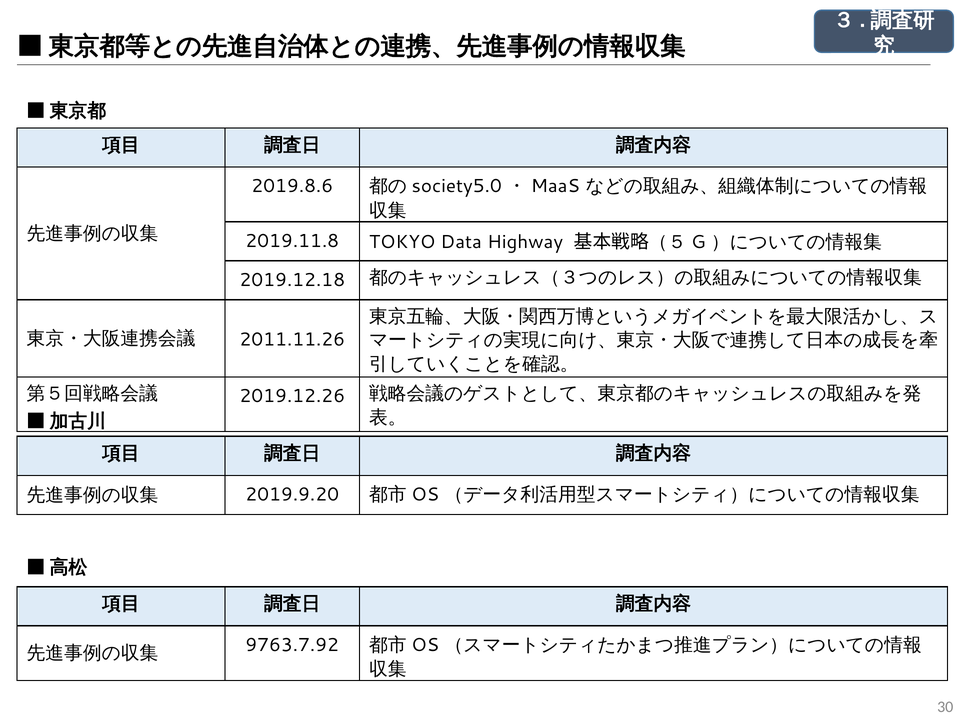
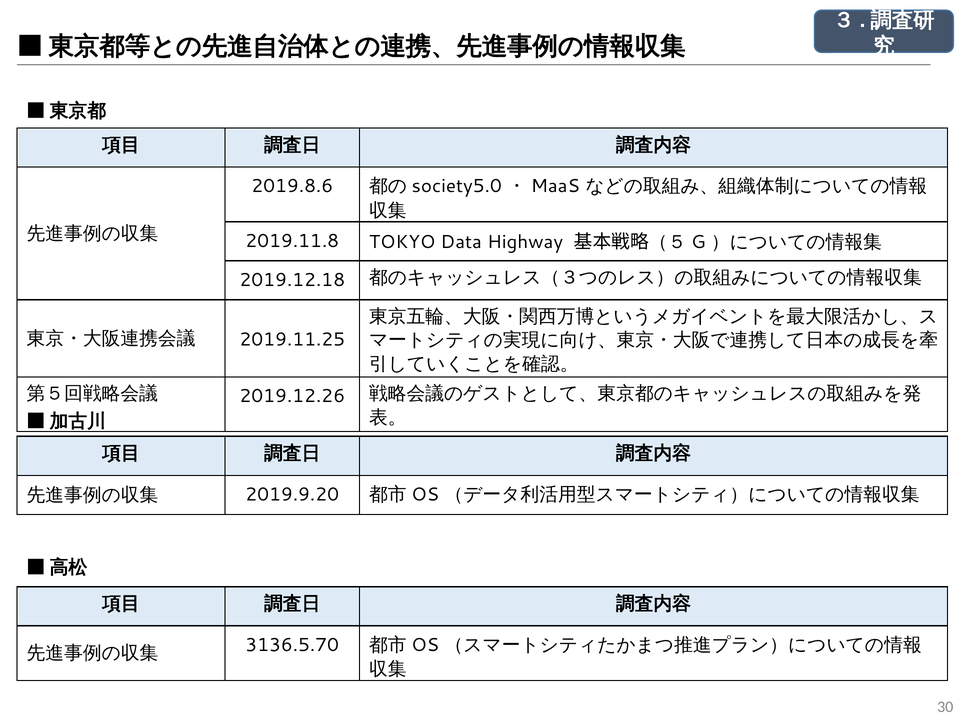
2011.11.26: 2011.11.26 -> 2019.11.25
9763.7.92: 9763.7.92 -> 3136.5.70
